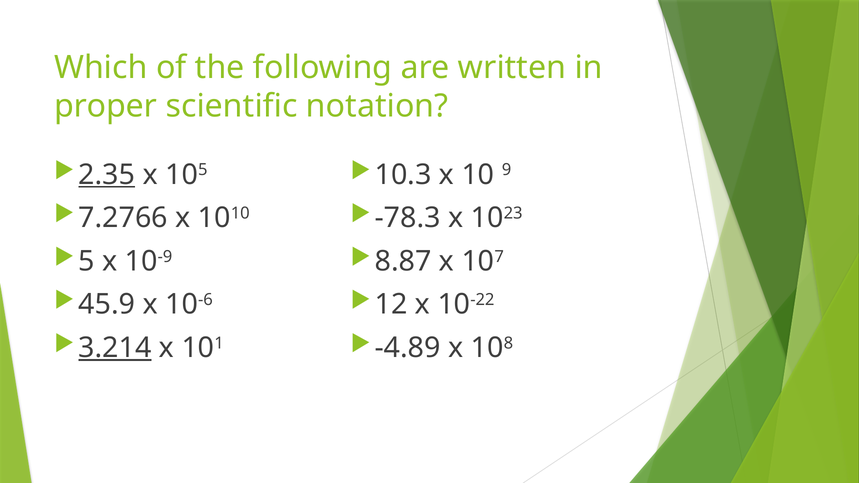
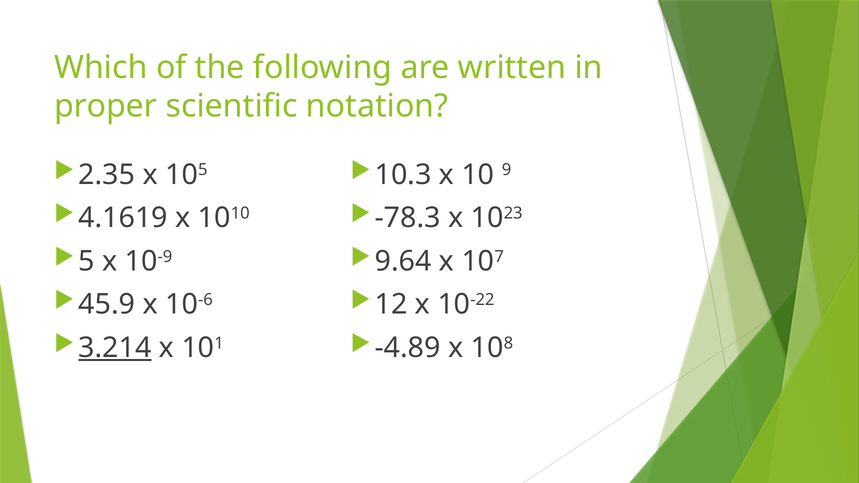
2.35 underline: present -> none
7.2766: 7.2766 -> 4.1619
8.87: 8.87 -> 9.64
